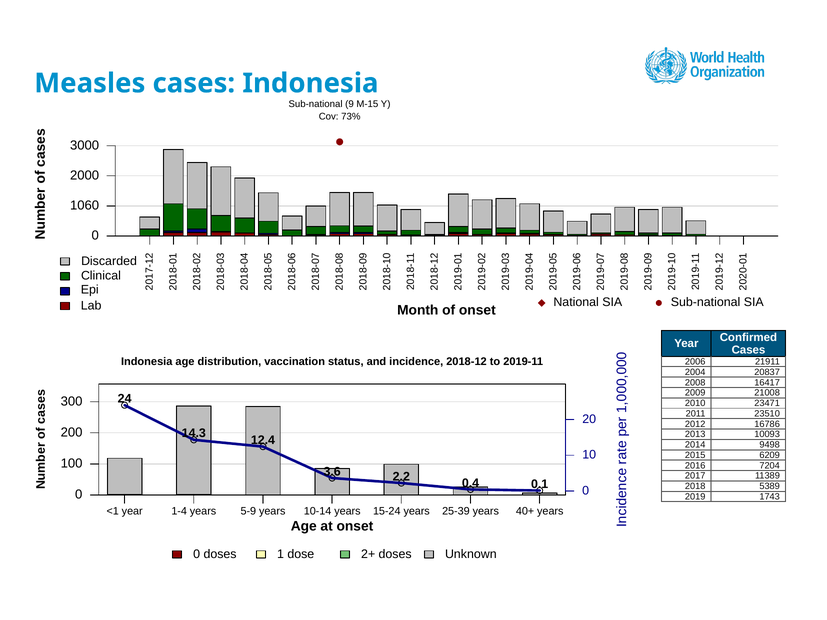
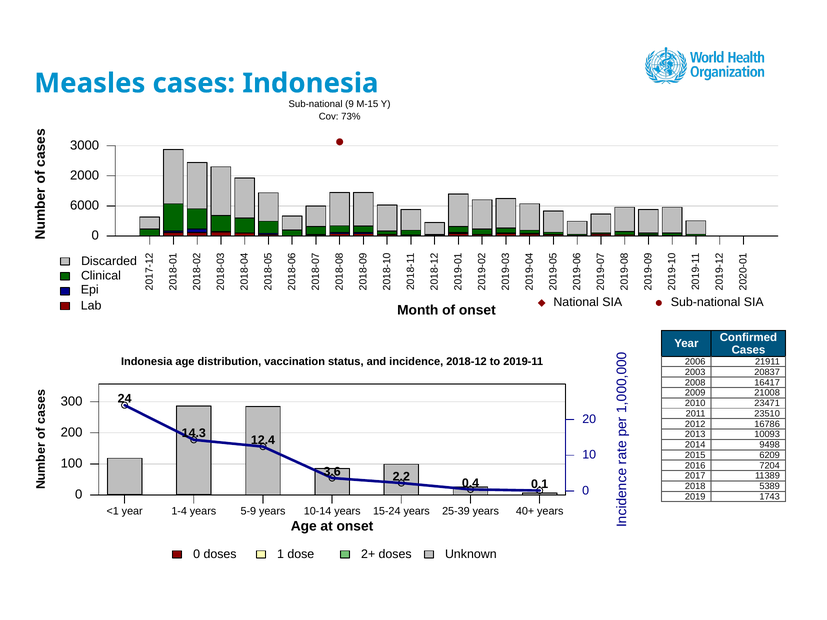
1060: 1060 -> 6000
2004: 2004 -> 2003
